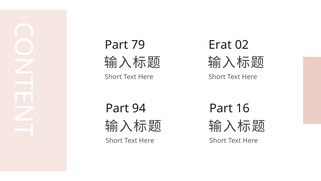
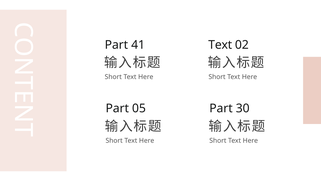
79: 79 -> 41
Erat at (220, 45): Erat -> Text
94: 94 -> 05
16: 16 -> 30
